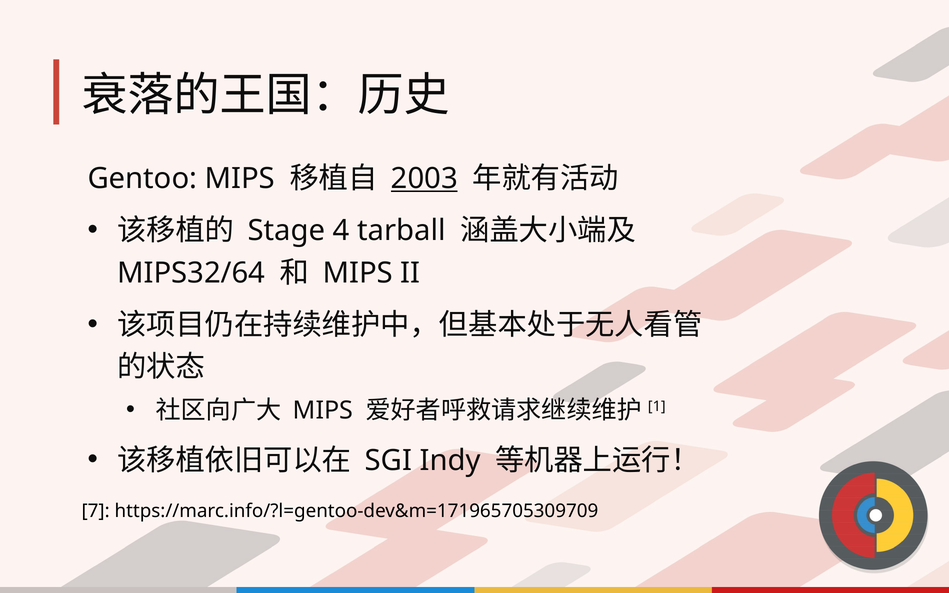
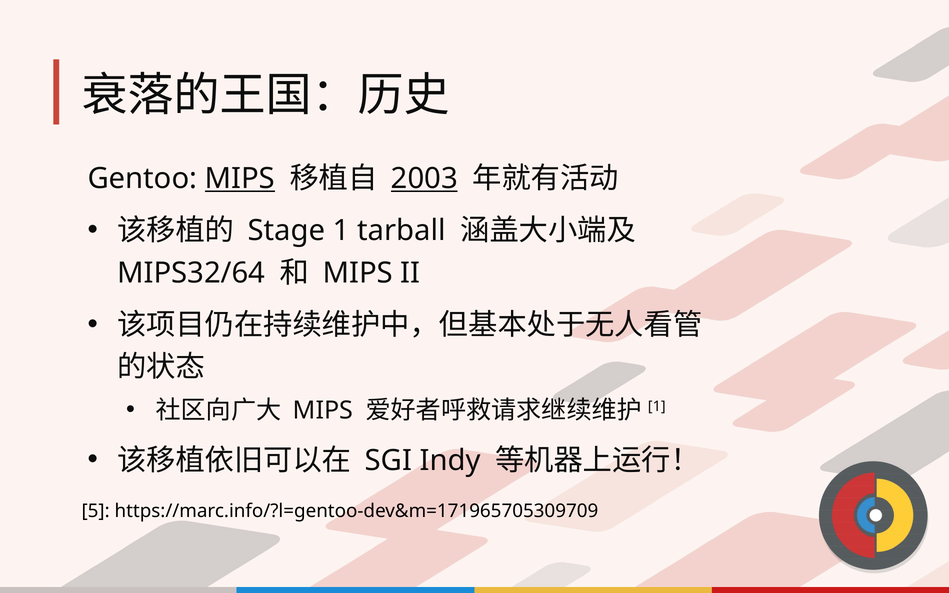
MIPS at (240, 179) underline: none -> present
4: 4 -> 1
7: 7 -> 5
